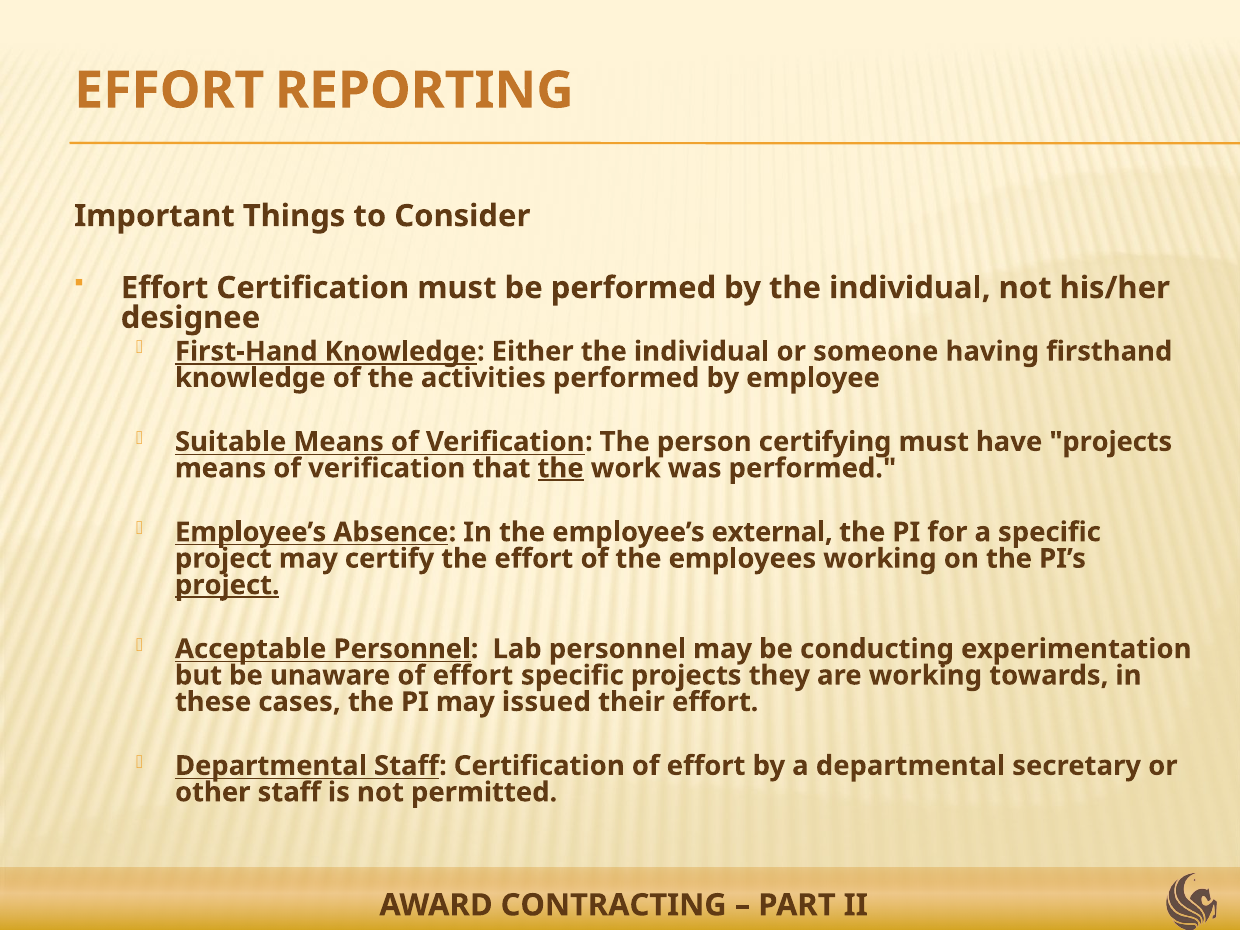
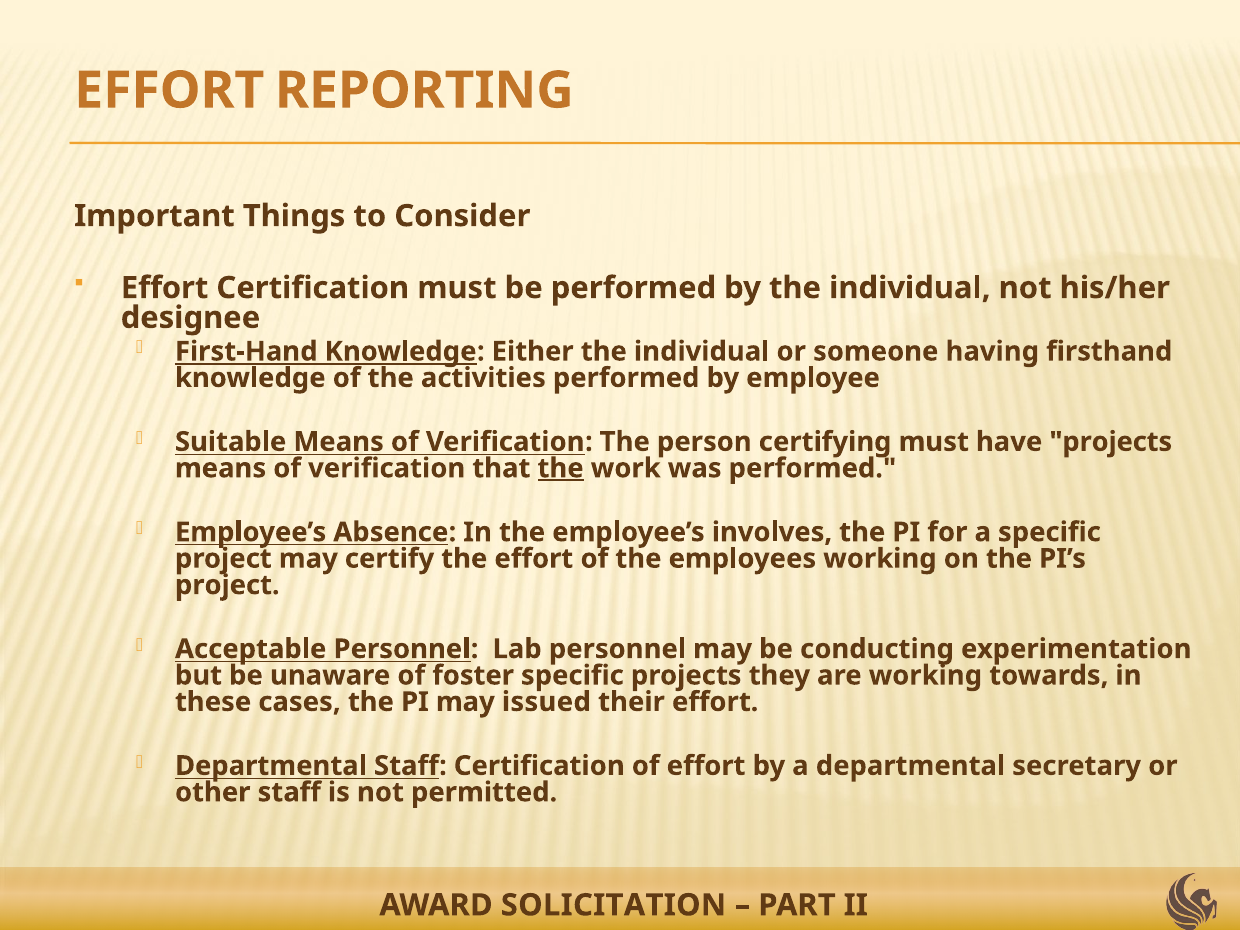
external: external -> involves
project at (227, 585) underline: present -> none
unaware of effort: effort -> foster
CONTRACTING: CONTRACTING -> SOLICITATION
